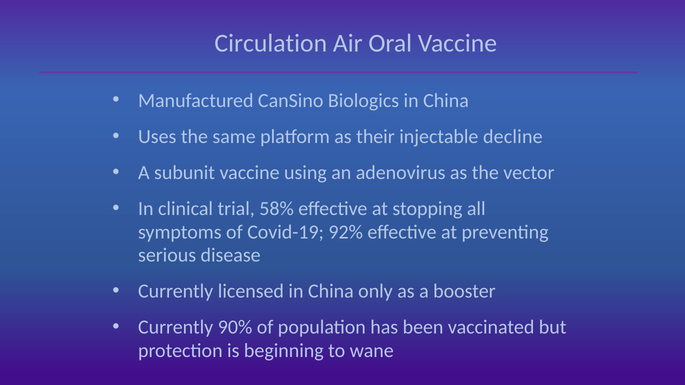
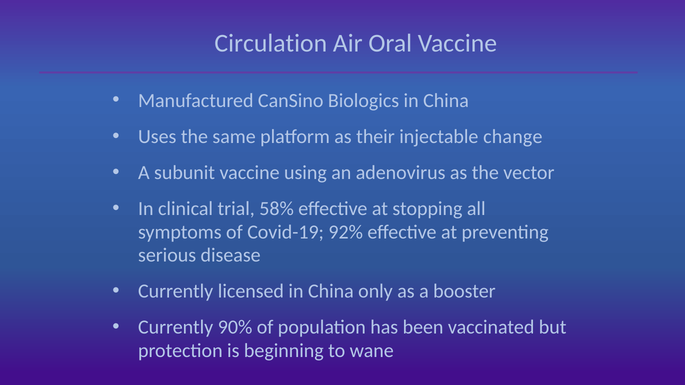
decline: decline -> change
